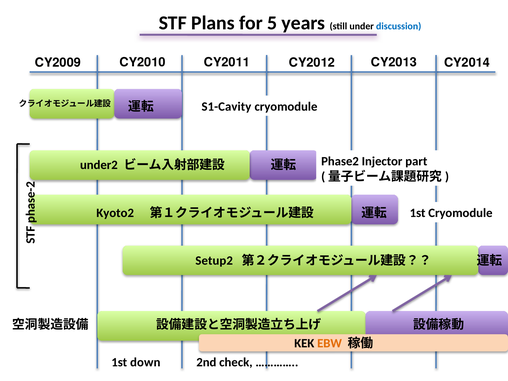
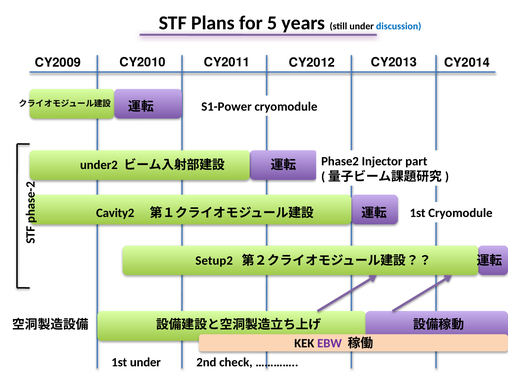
S1-Cavity: S1-Cavity -> S1-Power
Kyoto2: Kyoto2 -> Cavity2
EBW colour: orange -> purple
1st down: down -> under
